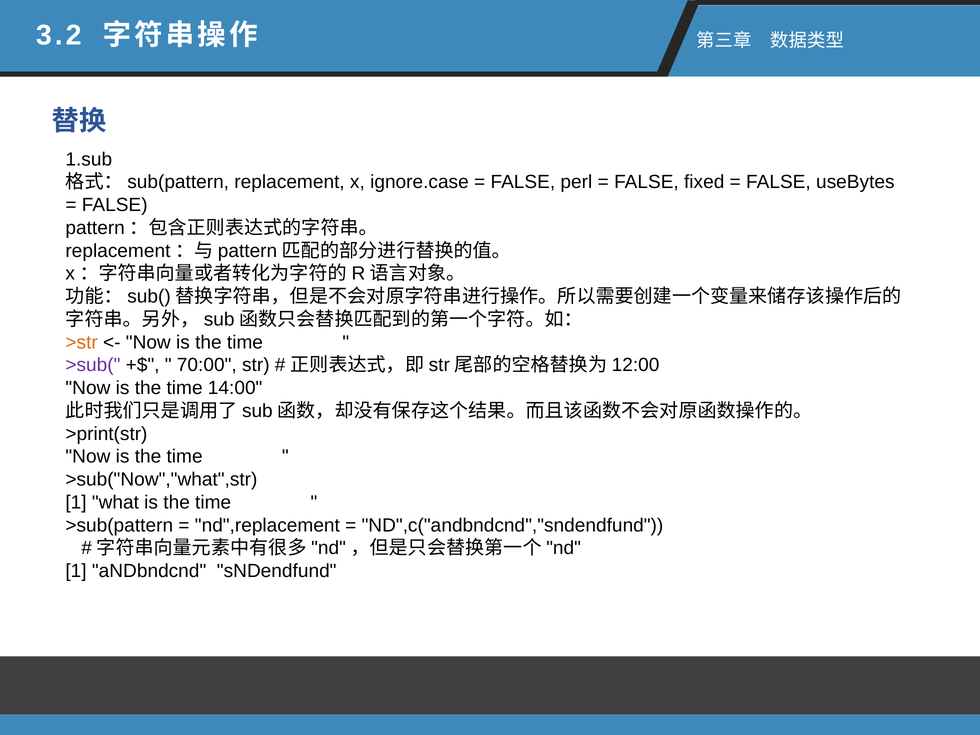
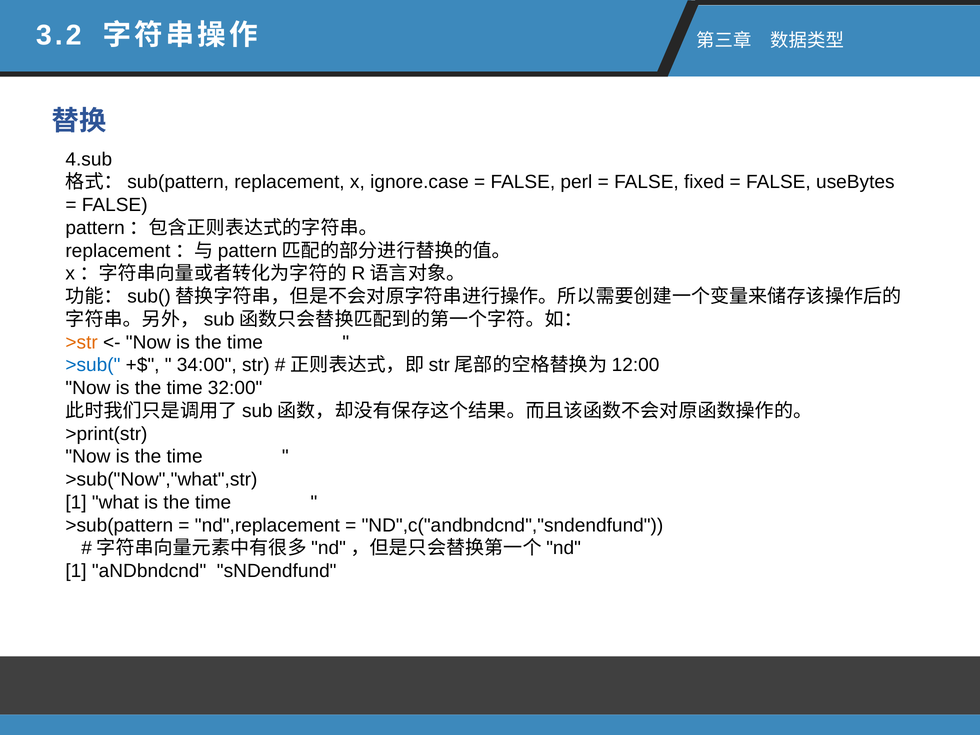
1.sub: 1.sub -> 4.sub
>sub( colour: purple -> blue
70:00: 70:00 -> 34:00
14:00: 14:00 -> 32:00
